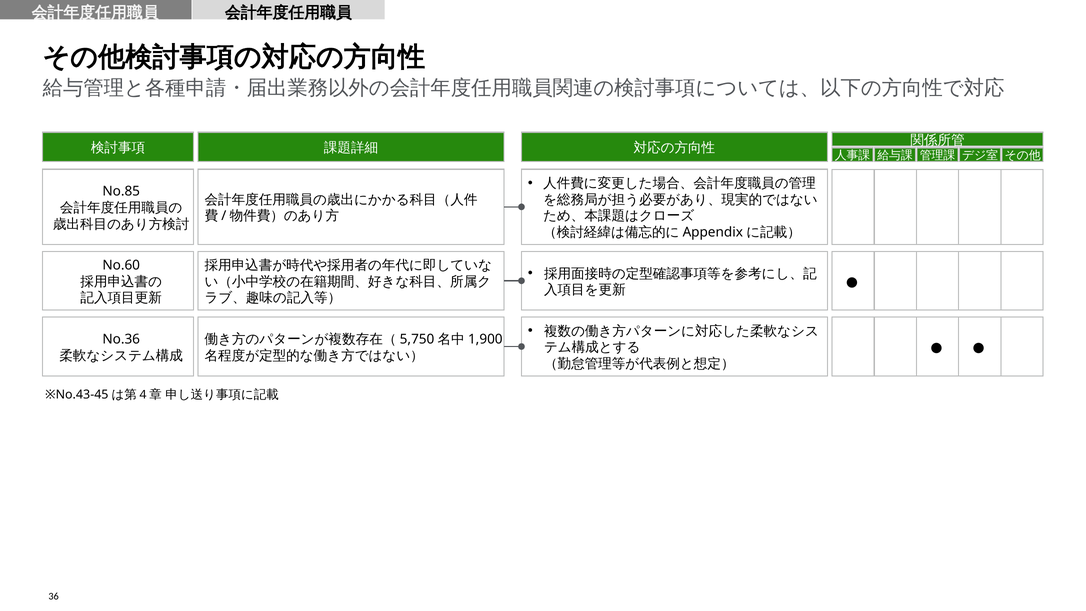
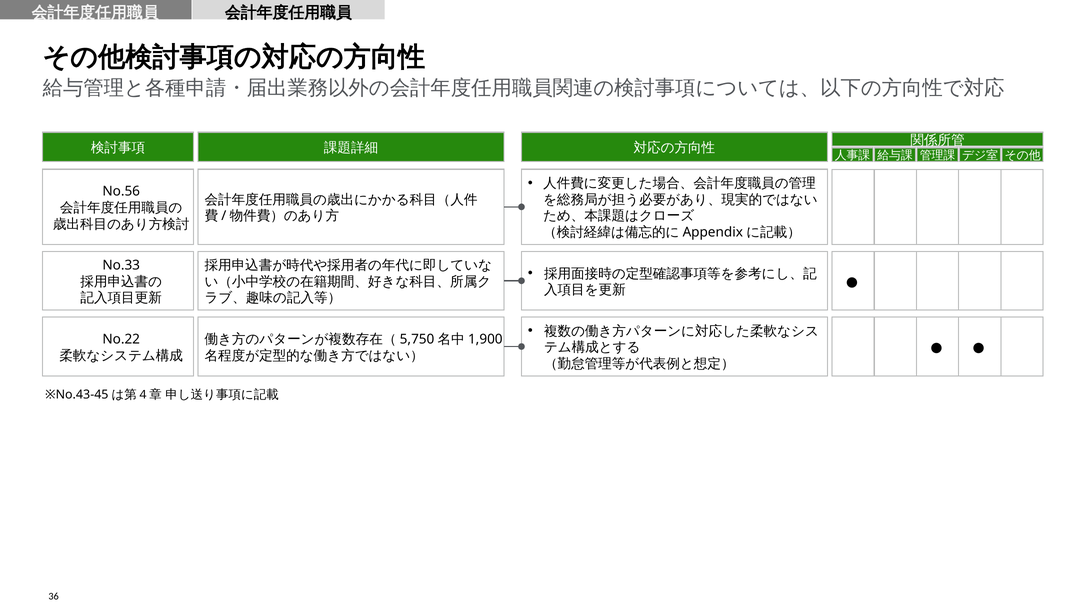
No.85: No.85 -> No.56
No.60: No.60 -> No.33
No.36: No.36 -> No.22
